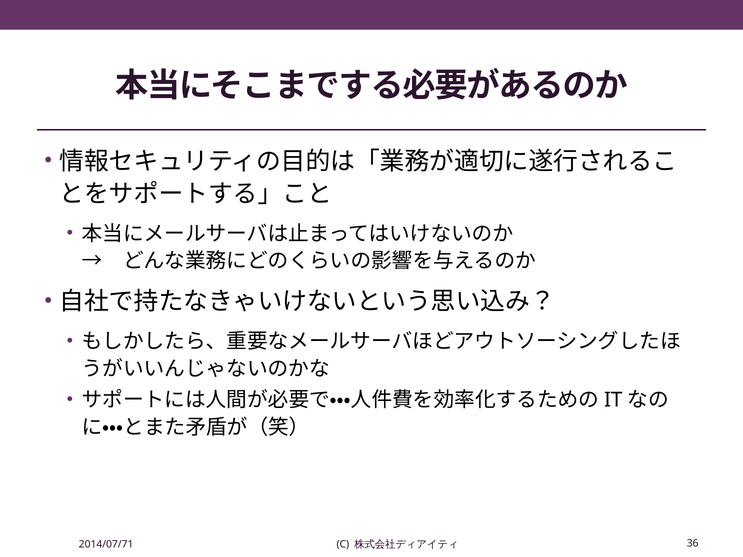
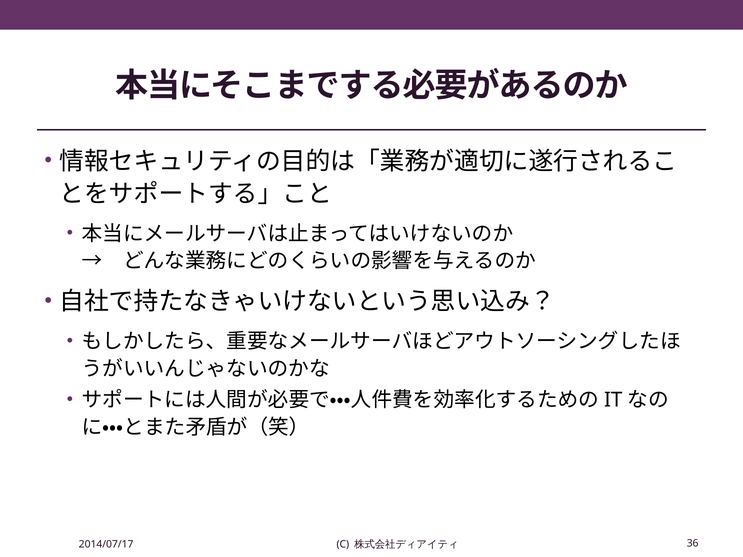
2014/07/71: 2014/07/71 -> 2014/07/17
